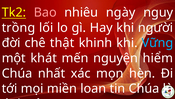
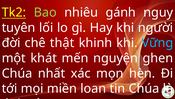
Bao colour: pink -> light green
ngày: ngày -> gánh
trồng: trồng -> tuyên
hiểm: hiểm -> ghen
